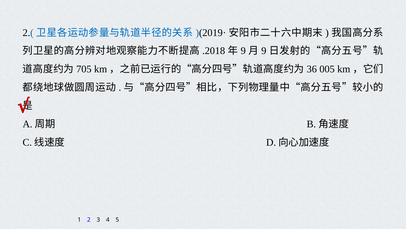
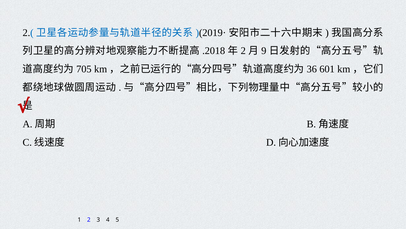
9 at (243, 51): 9 -> 2
005: 005 -> 601
